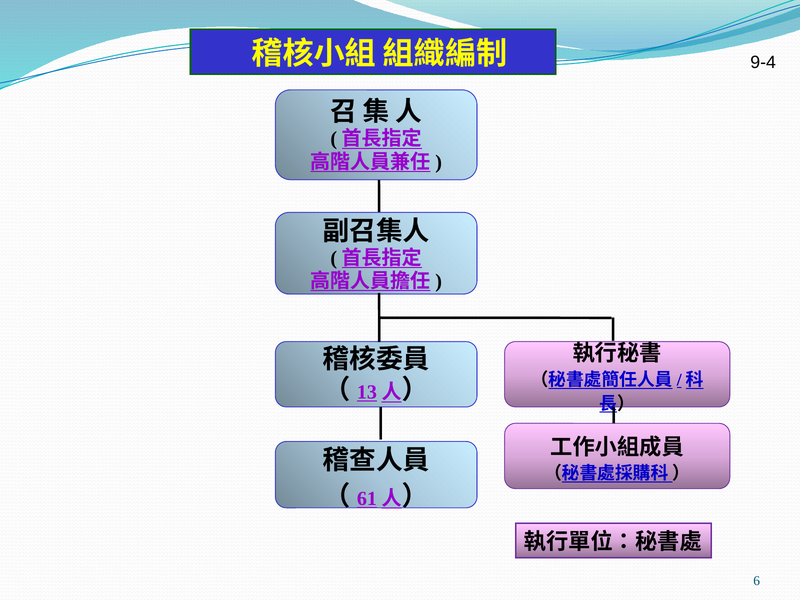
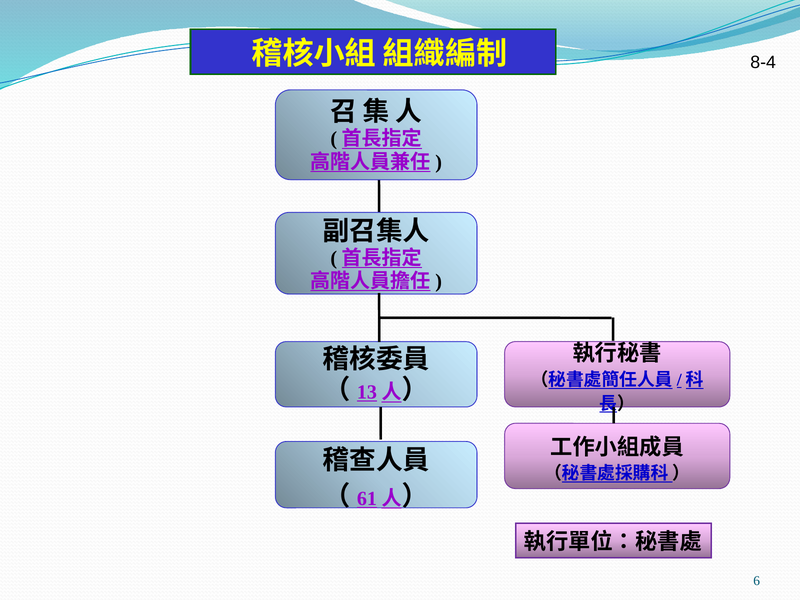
9-4: 9-4 -> 8-4
